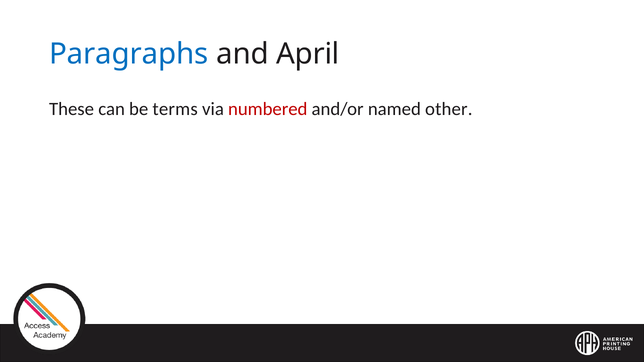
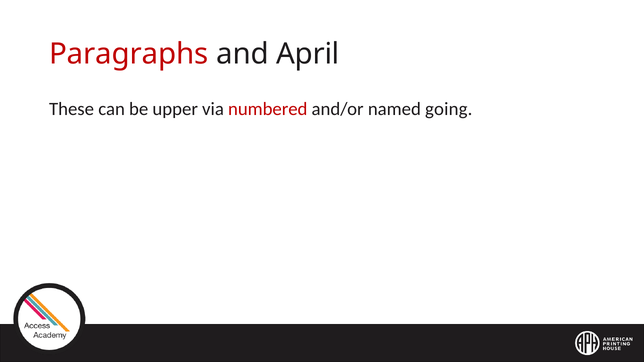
Paragraphs colour: blue -> red
terms: terms -> upper
other: other -> going
